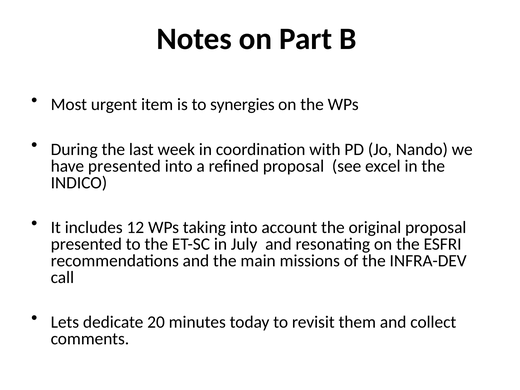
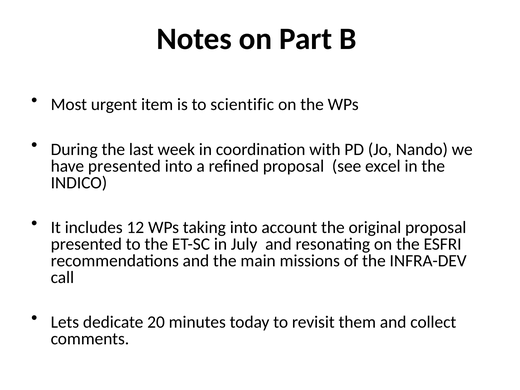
synergies: synergies -> scientific
